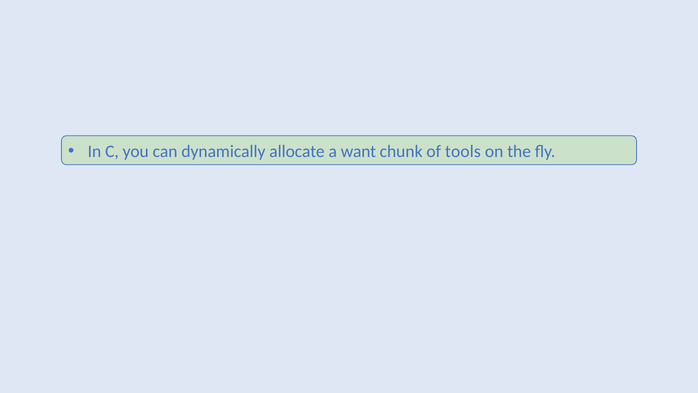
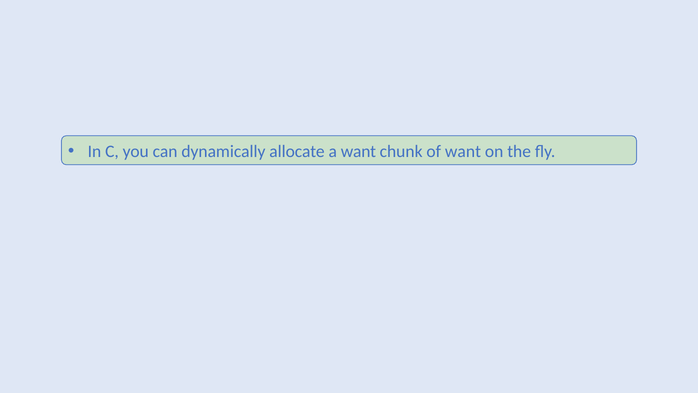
of tools: tools -> want
